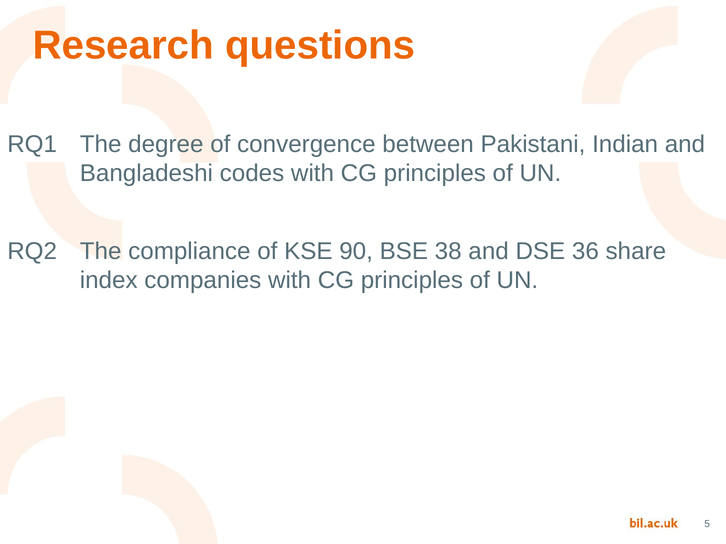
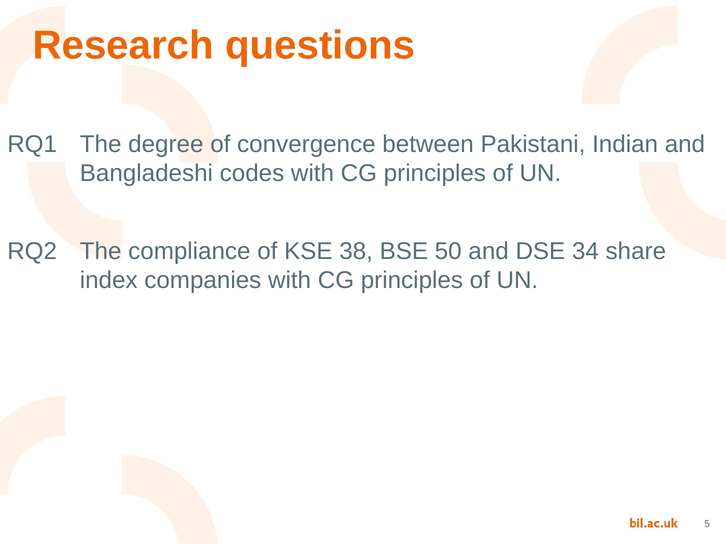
90: 90 -> 38
38: 38 -> 50
36: 36 -> 34
